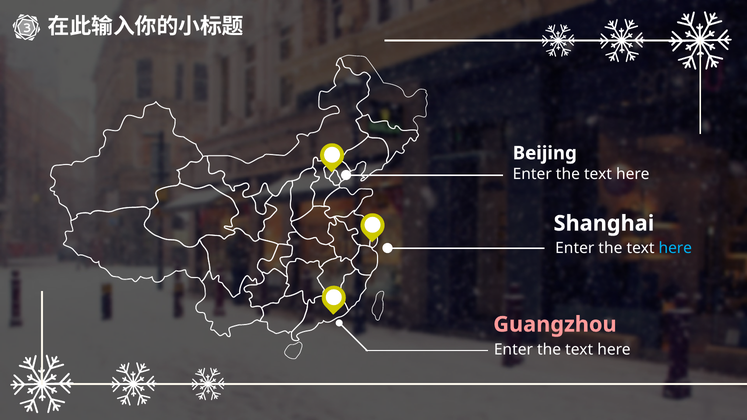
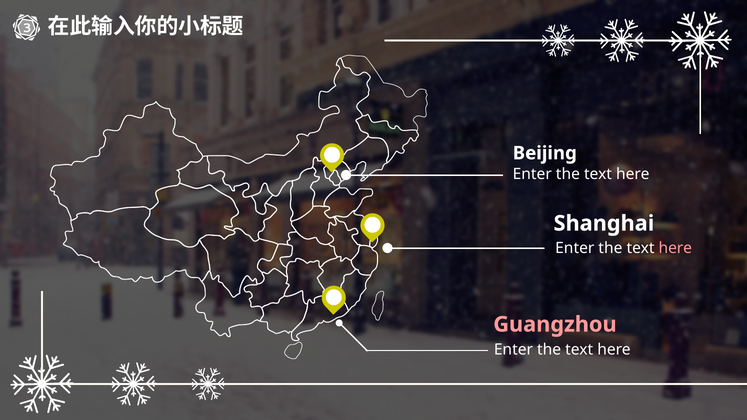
here at (675, 248) colour: light blue -> pink
